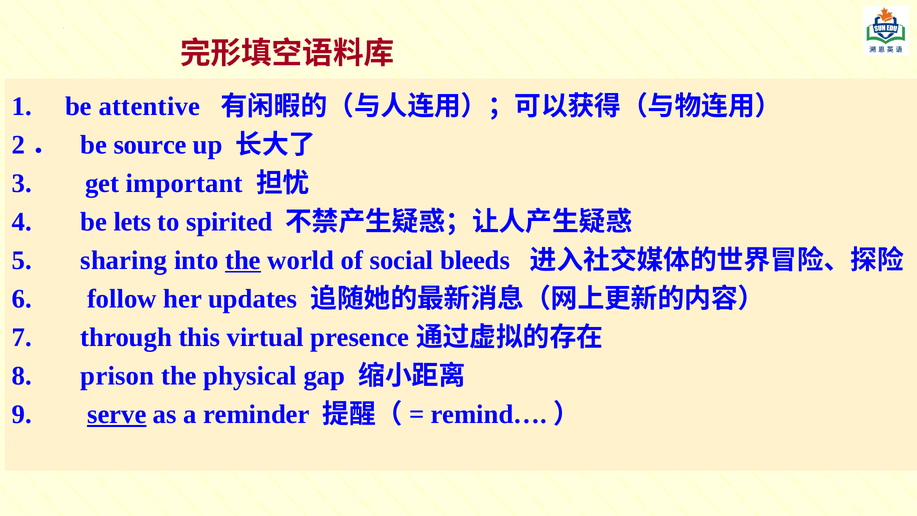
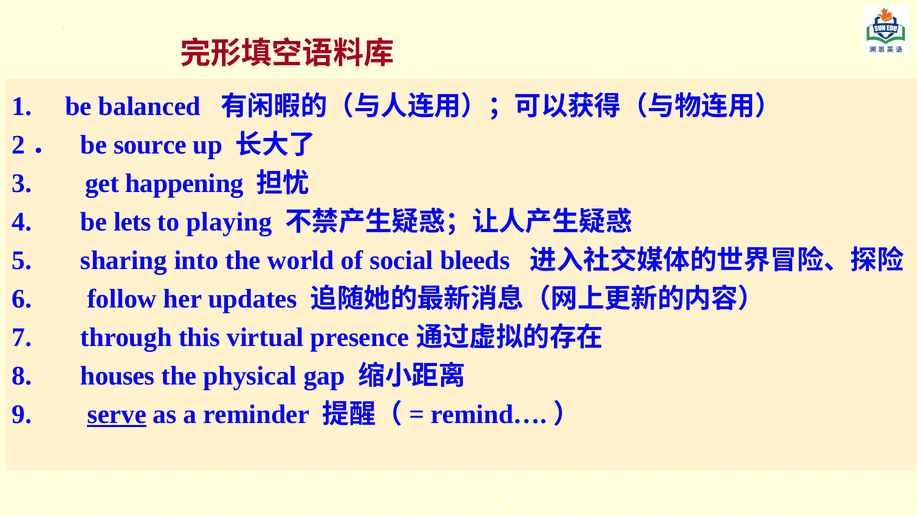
attentive: attentive -> balanced
important: important -> happening
spirited: spirited -> playing
the at (243, 260) underline: present -> none
prison: prison -> houses
